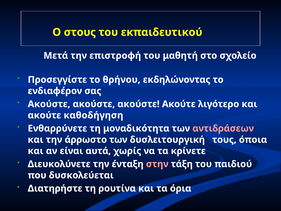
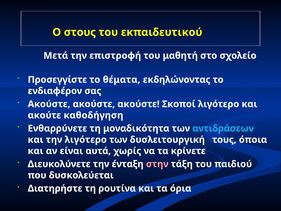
θρήνου: θρήνου -> θέματα
ακούστε Ακούτε: Ακούτε -> Σκοποί
αντιδράσεων colour: pink -> light blue
την άρρωστο: άρρωστο -> λιγότερο
